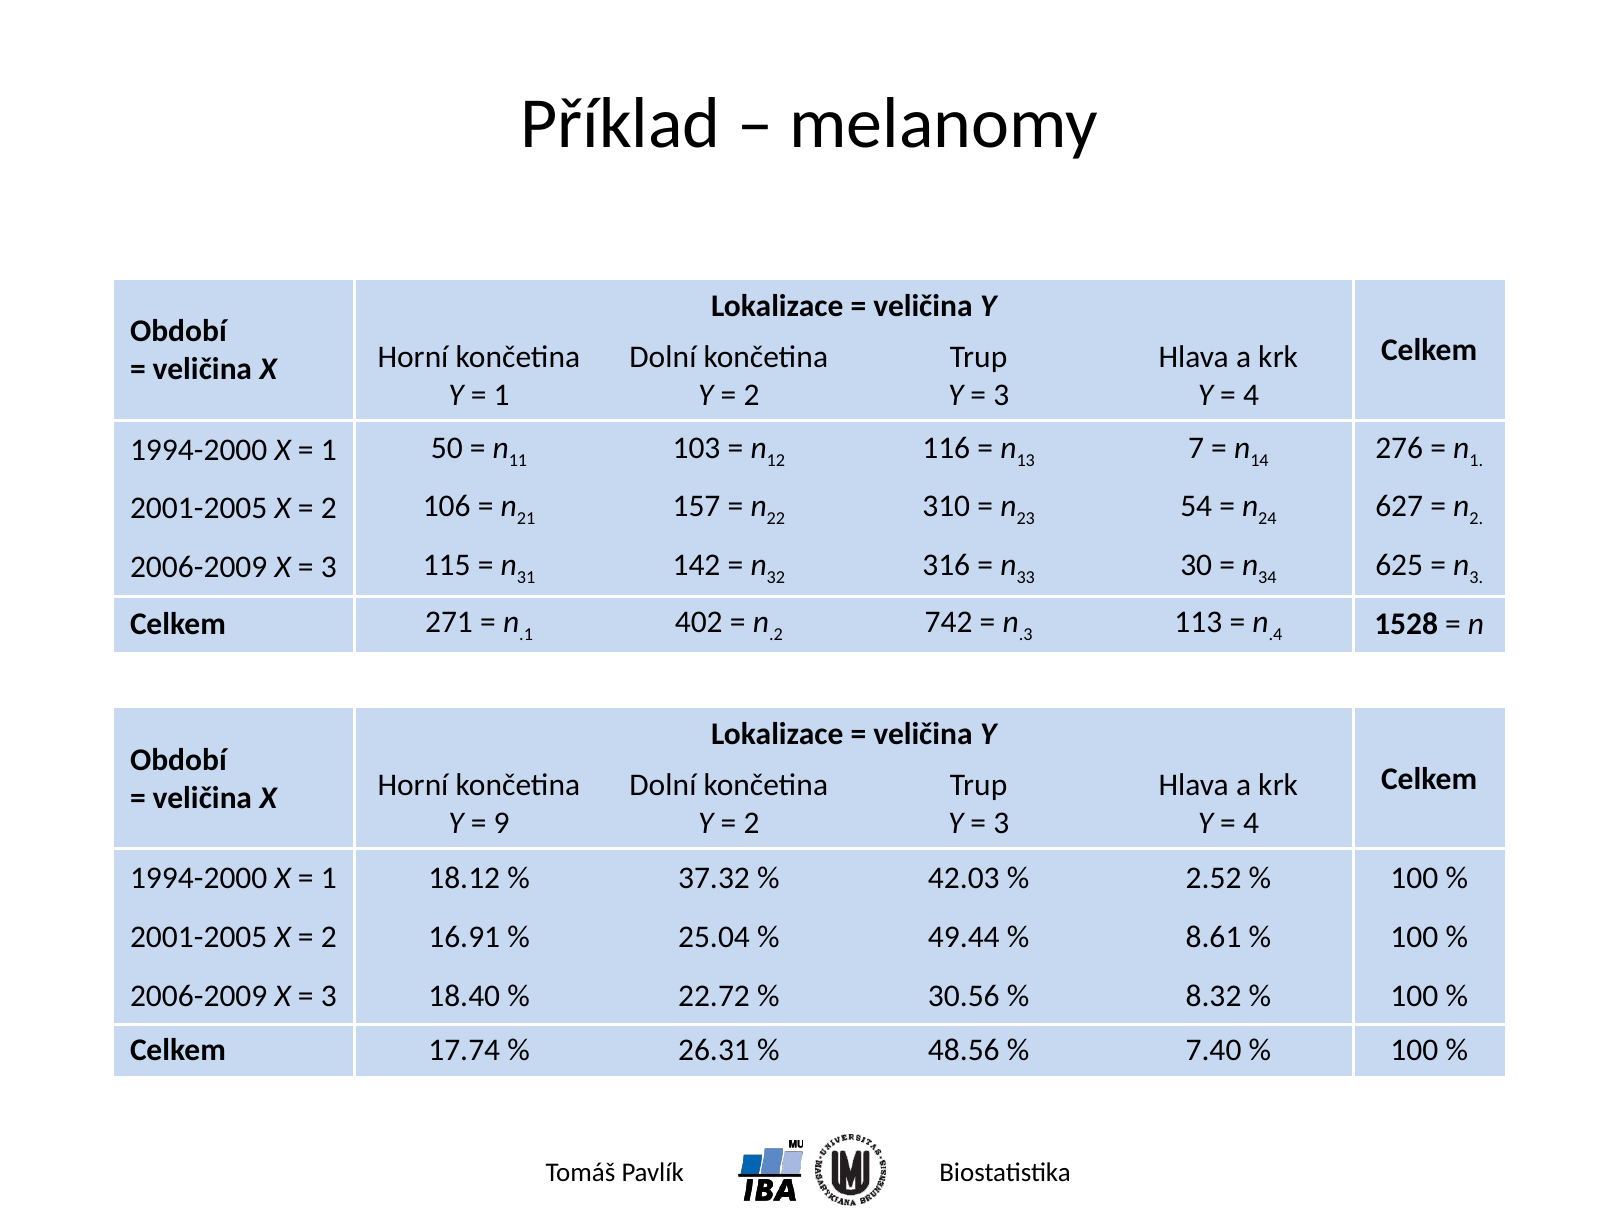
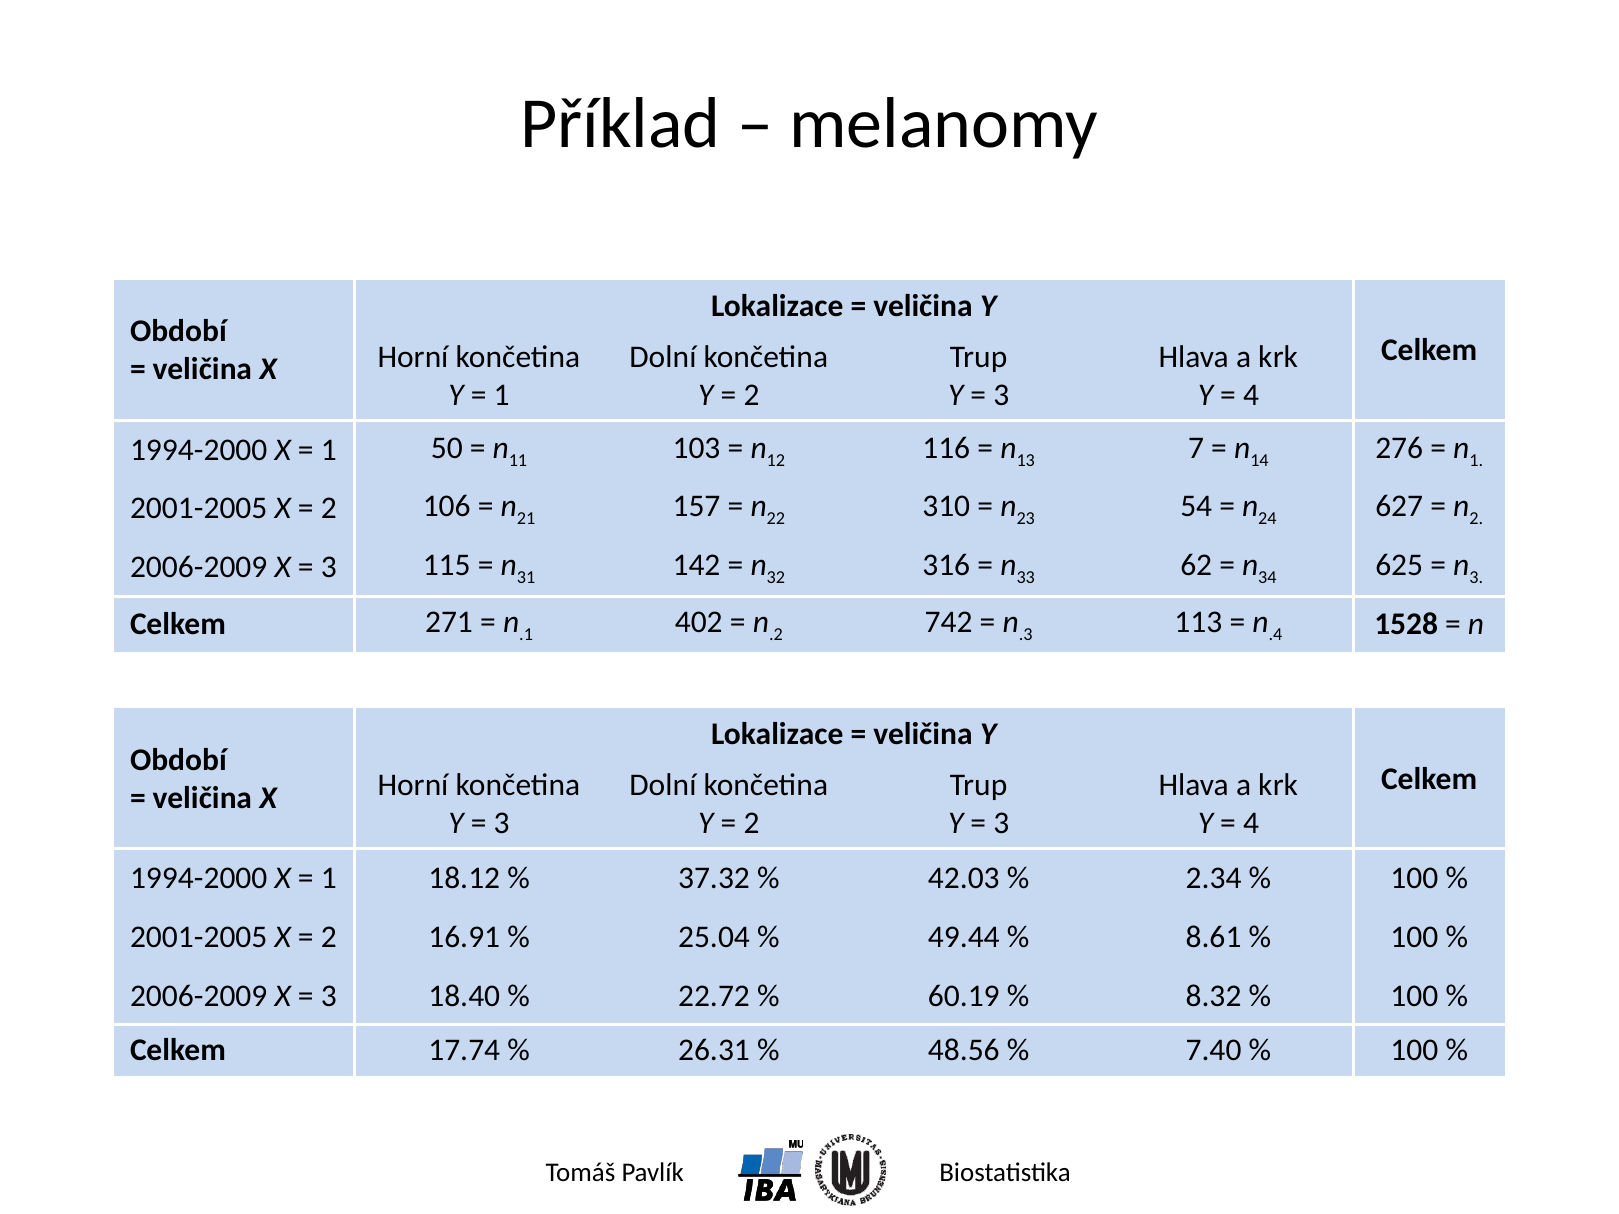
30: 30 -> 62
9 at (502, 824): 9 -> 3
2.52: 2.52 -> 2.34
30.56: 30.56 -> 60.19
